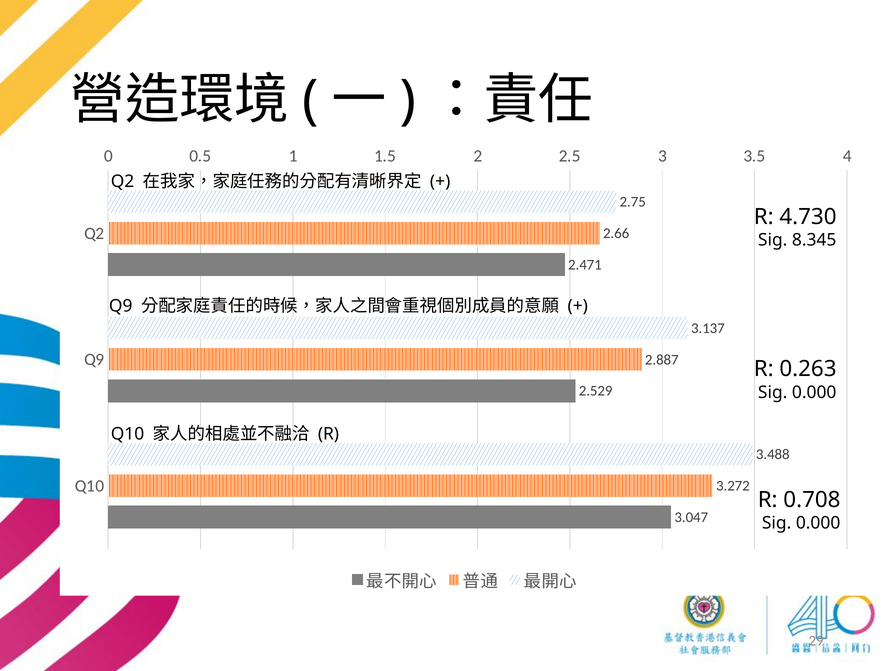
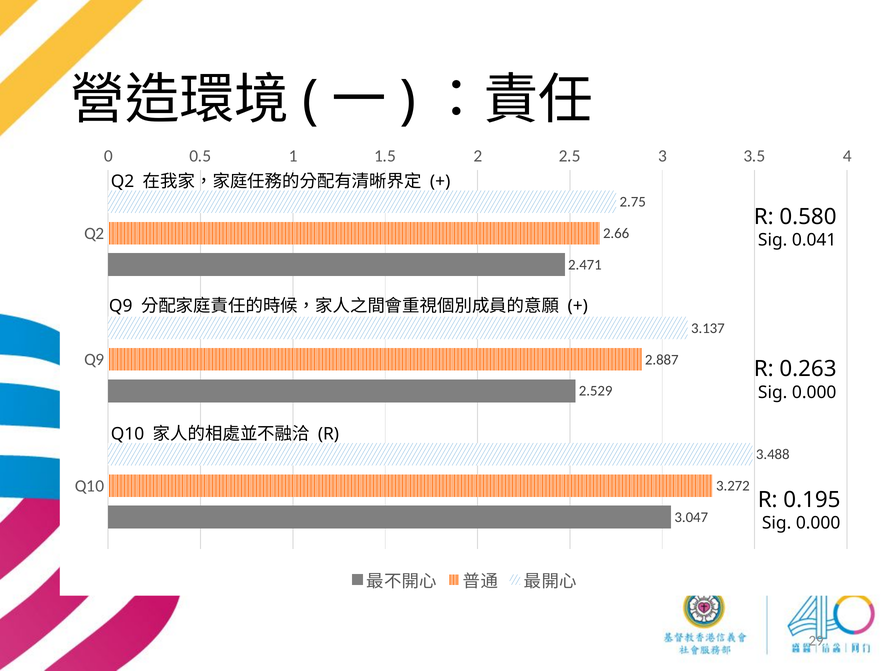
4.730: 4.730 -> 0.580
8.345: 8.345 -> 0.041
0.708: 0.708 -> 0.195
